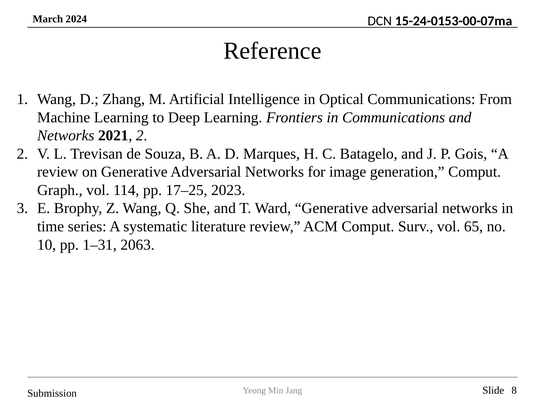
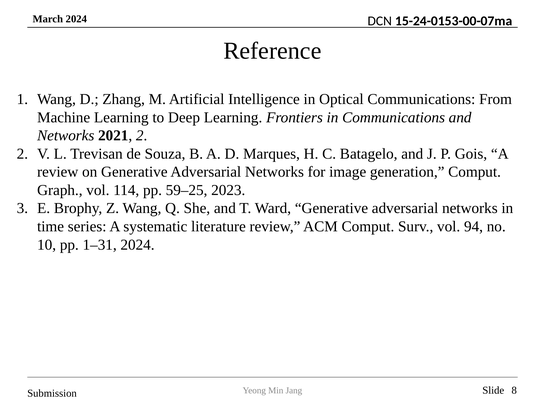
17–25: 17–25 -> 59–25
65: 65 -> 94
1–31 2063: 2063 -> 2024
